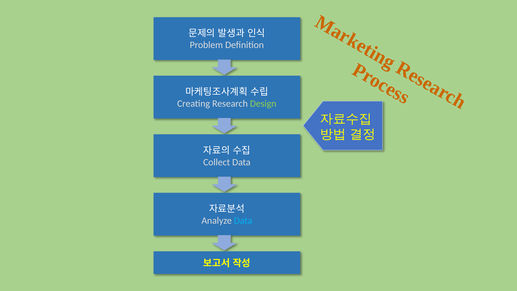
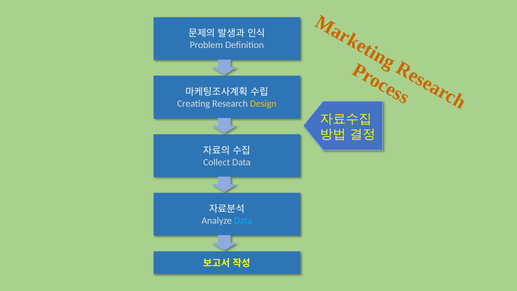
Design colour: light green -> yellow
